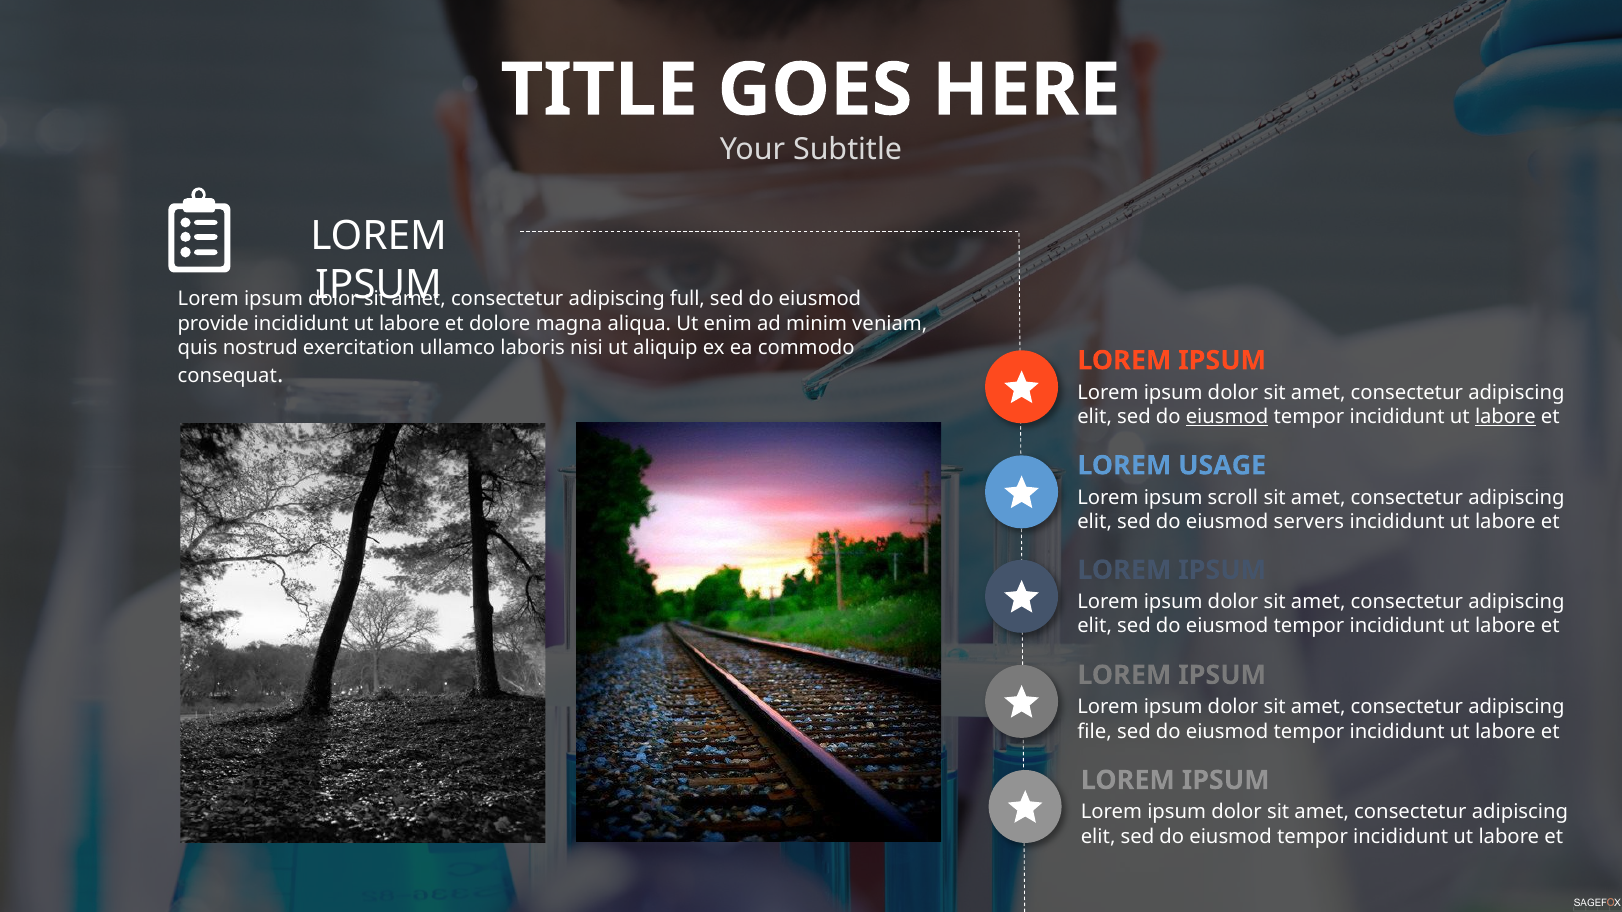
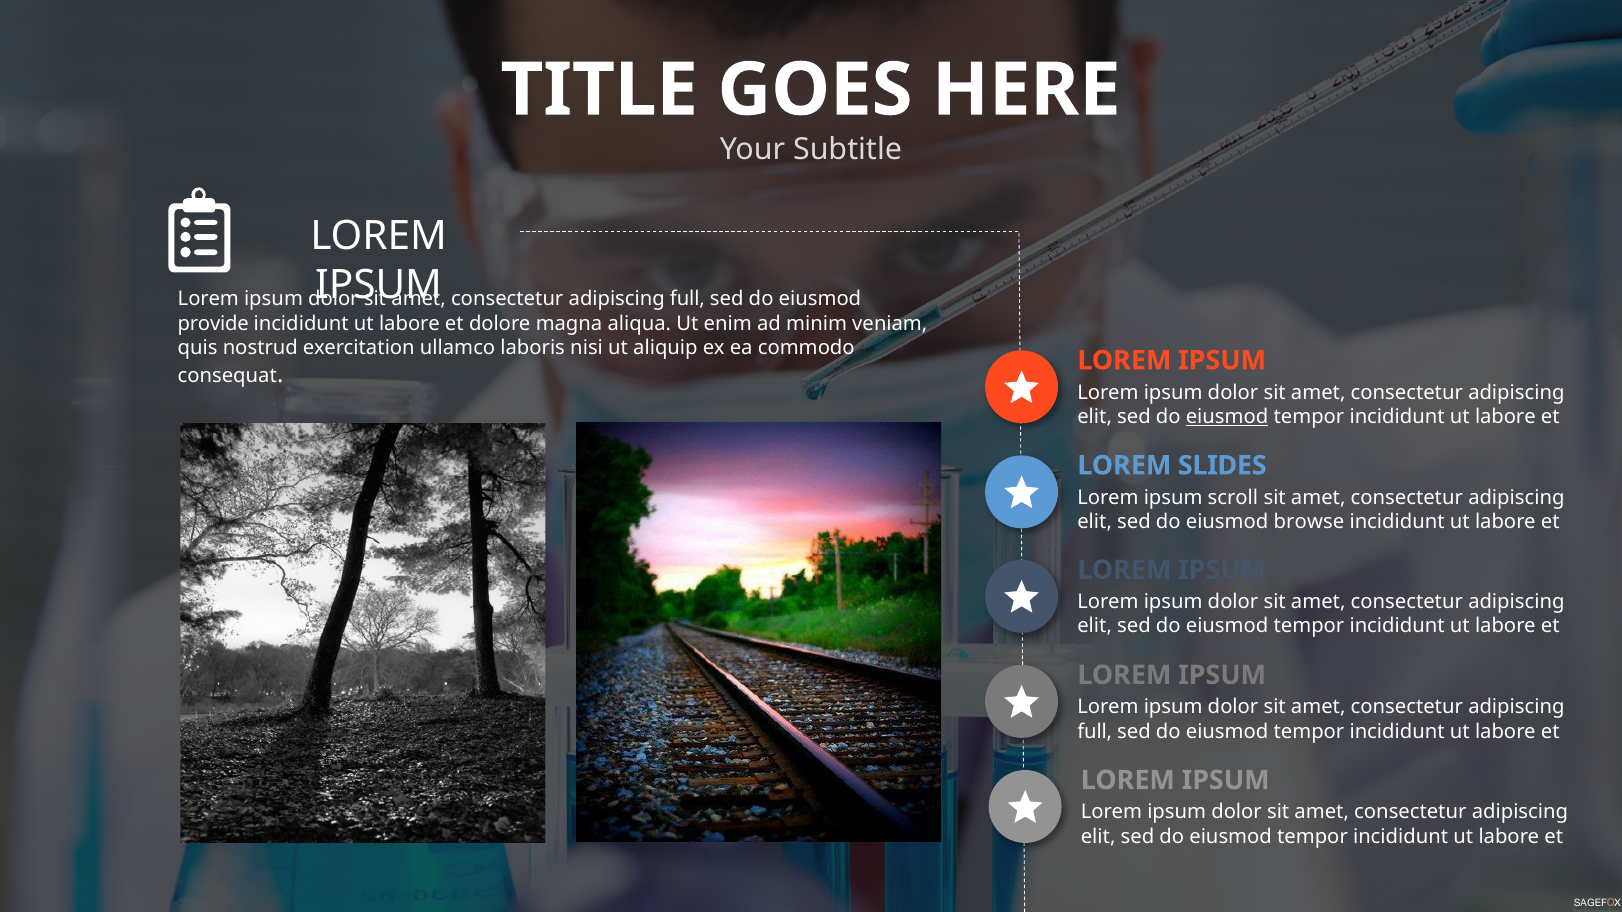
labore at (1505, 417) underline: present -> none
USAGE: USAGE -> SLIDES
servers: servers -> browse
file at (1095, 732): file -> full
